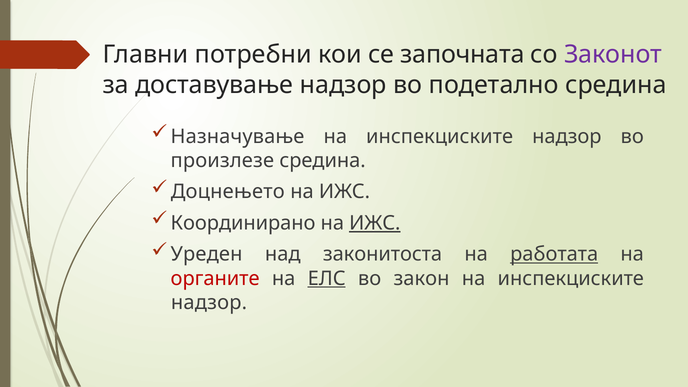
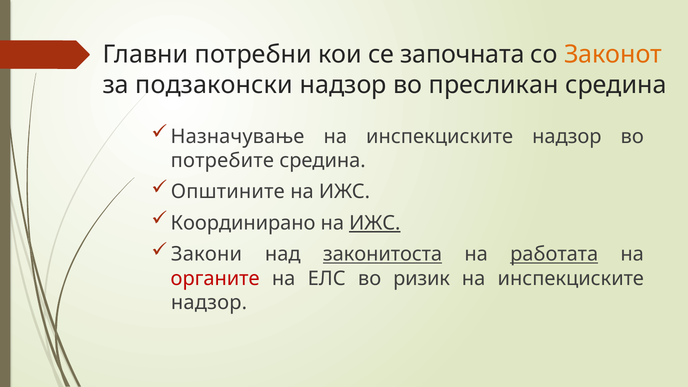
Законот colour: purple -> orange
доставување: доставување -> подзаконски
подетално: подетално -> пресликан
произлезе: произлезе -> потребите
Доцнењето: Доцнењето -> Општините
Уреден: Уреден -> Закони
законитоста underline: none -> present
ЕЛС underline: present -> none
закон: закон -> ризик
